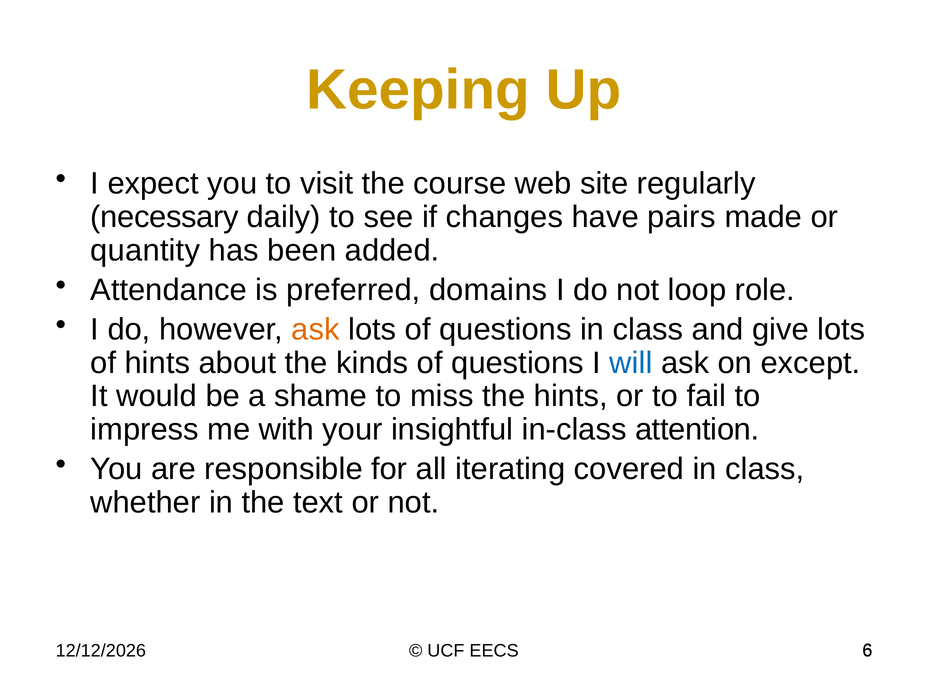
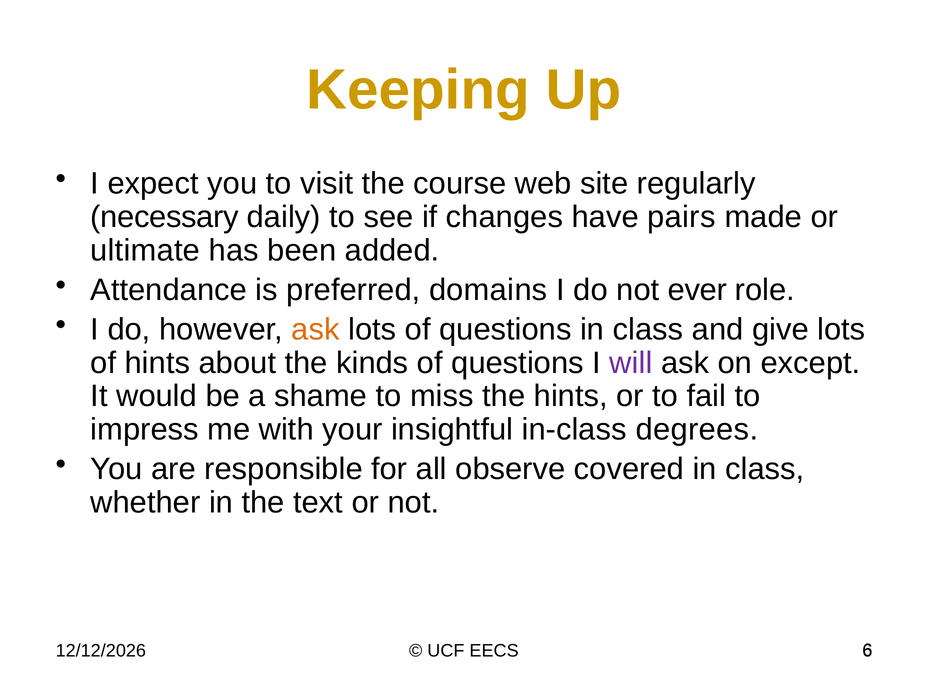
quantity: quantity -> ultimate
loop: loop -> ever
will colour: blue -> purple
attention: attention -> degrees
iterating: iterating -> observe
